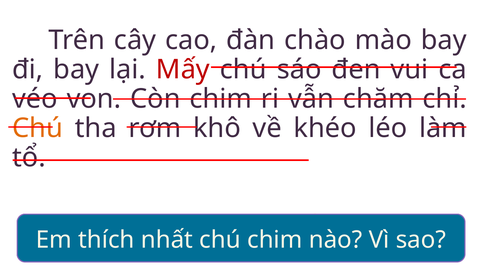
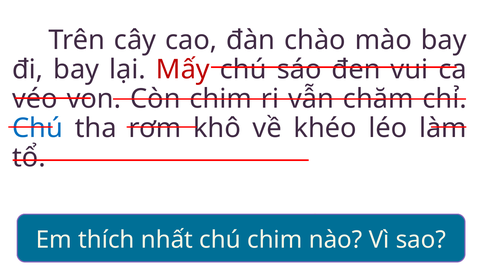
Chú at (38, 128) colour: orange -> blue
